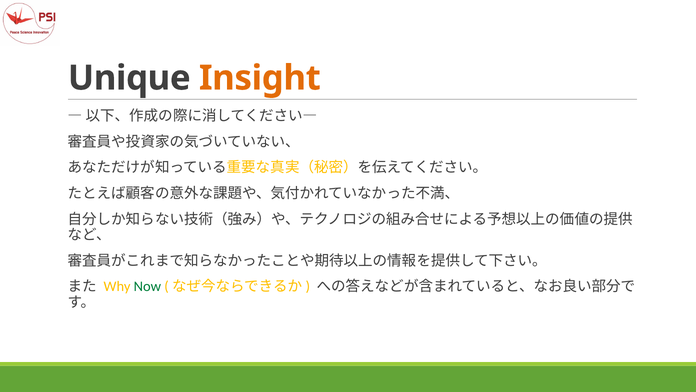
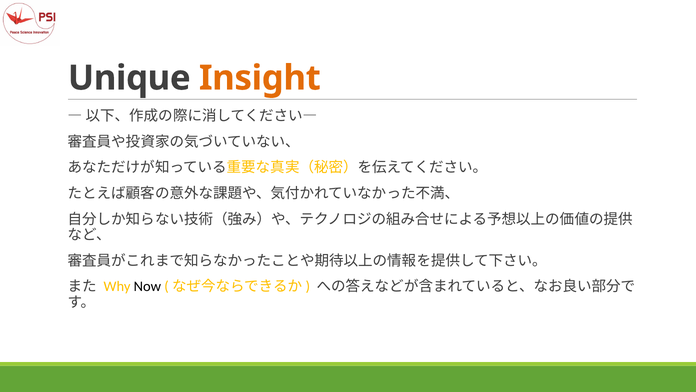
Now colour: green -> black
